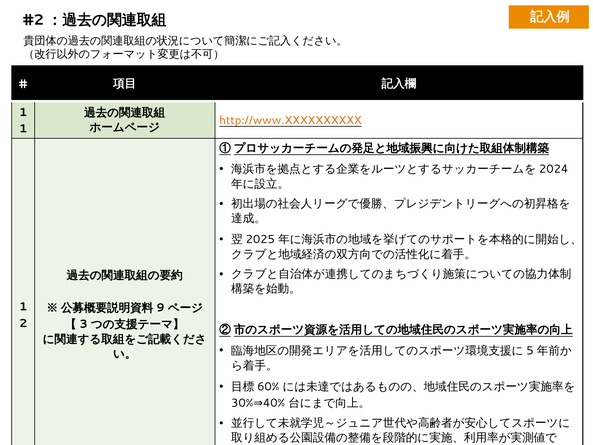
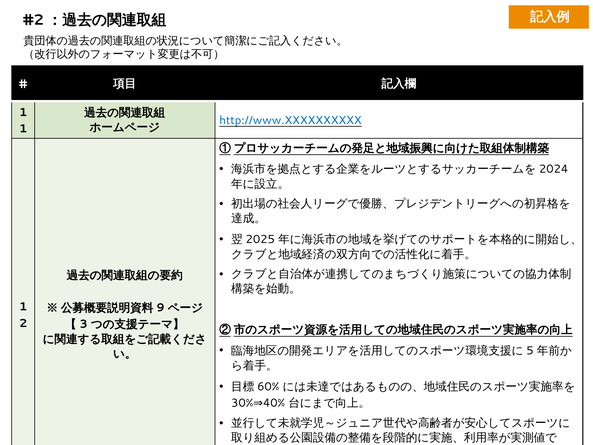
http://www.XXXXXXXXXX colour: orange -> blue
